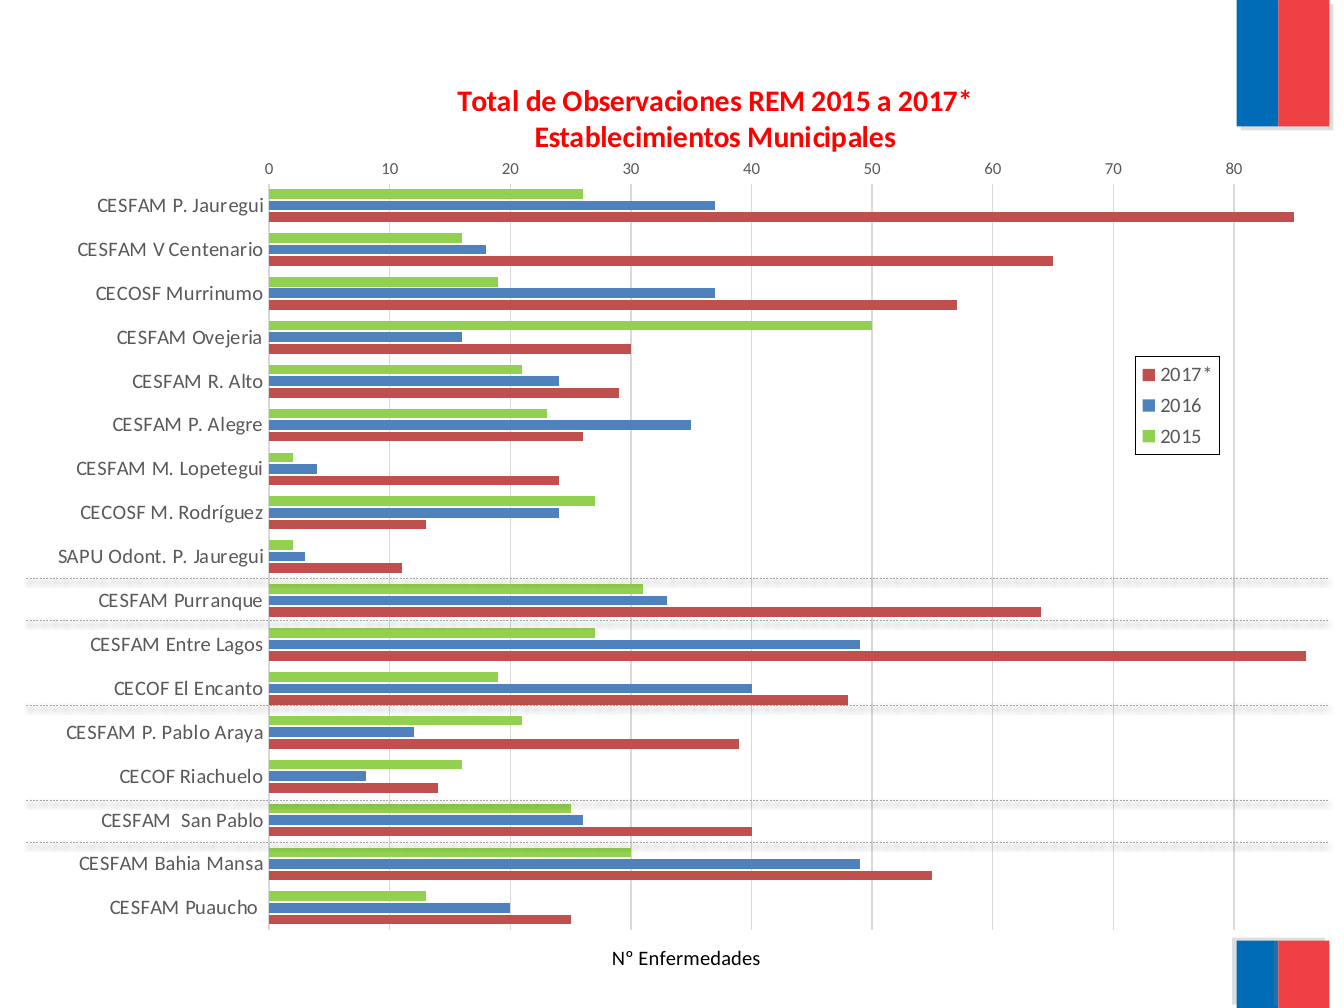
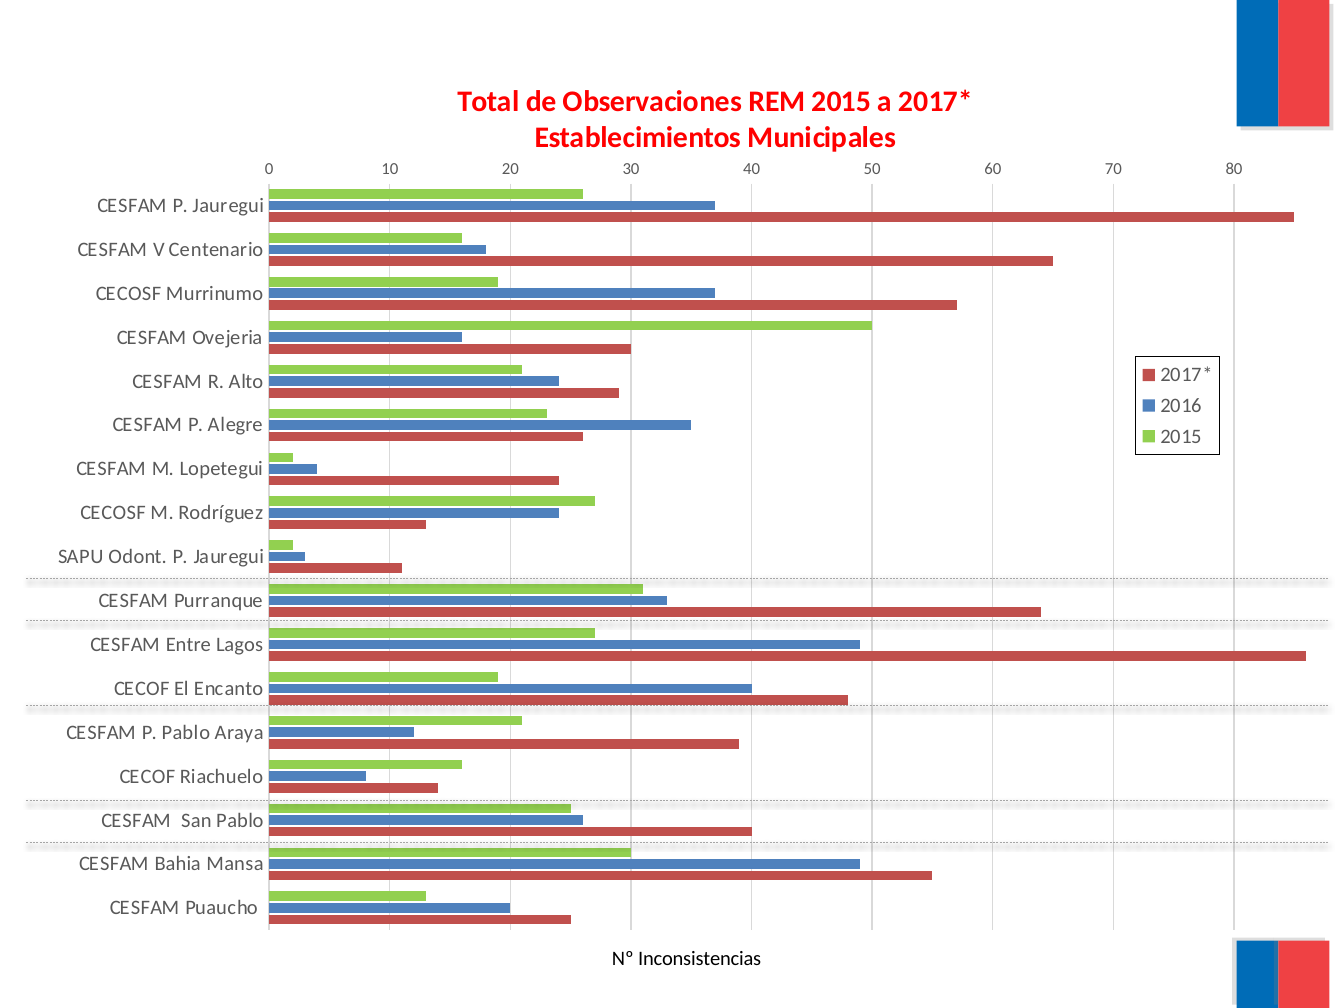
Enfermedades: Enfermedades -> Inconsistencias
